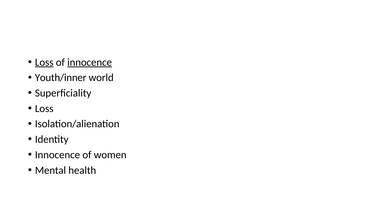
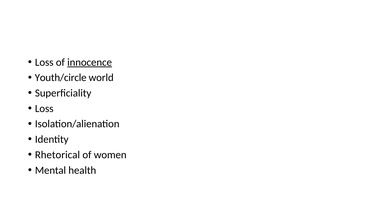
Loss at (44, 62) underline: present -> none
Youth/inner: Youth/inner -> Youth/circle
Innocence at (57, 155): Innocence -> Rhetorical
